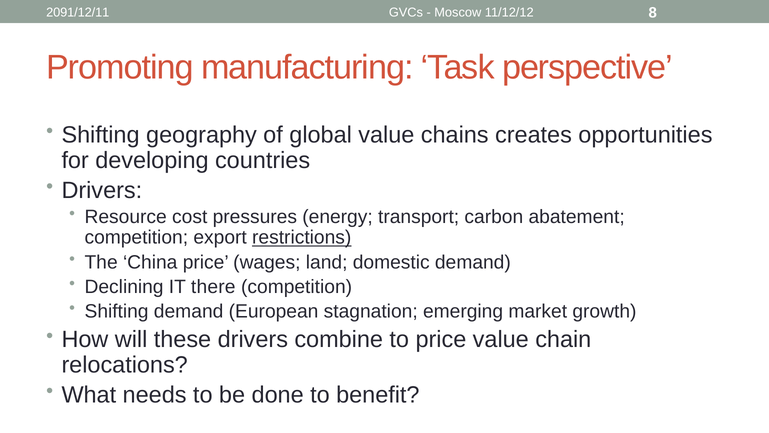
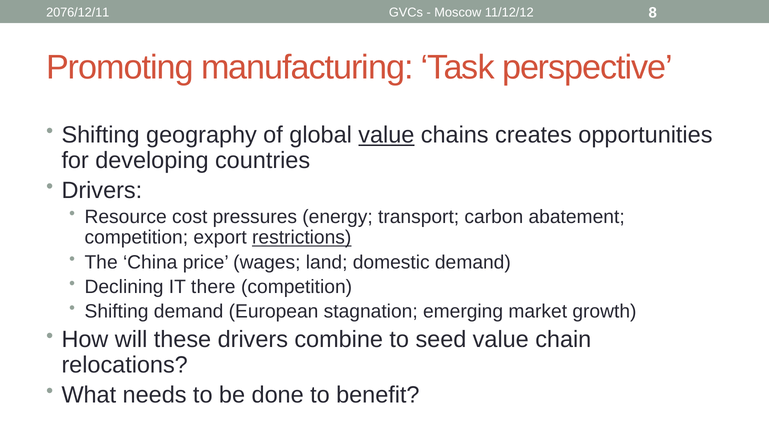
2091/12/11: 2091/12/11 -> 2076/12/11
value at (386, 135) underline: none -> present
to price: price -> seed
